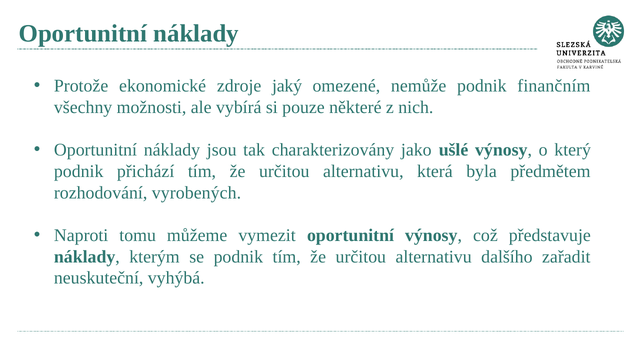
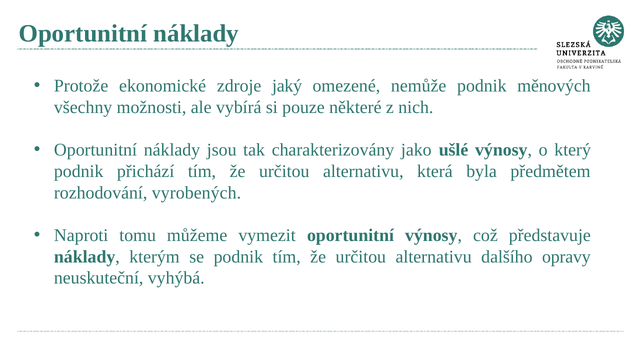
finančním: finančním -> měnových
zařadit: zařadit -> opravy
